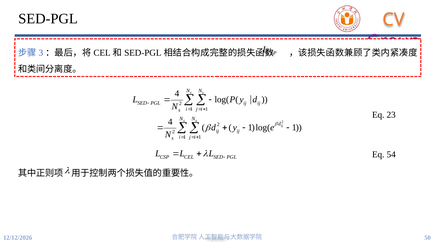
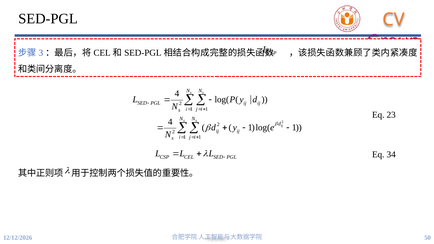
54: 54 -> 34
